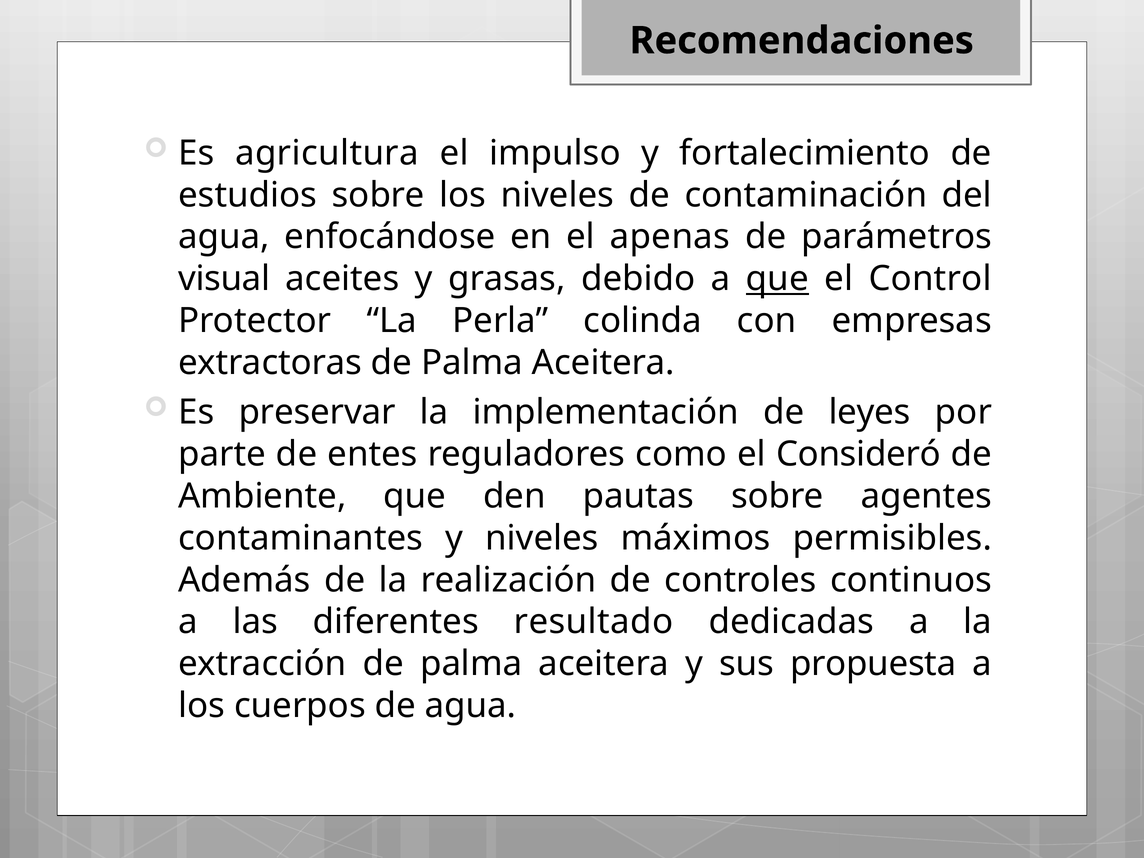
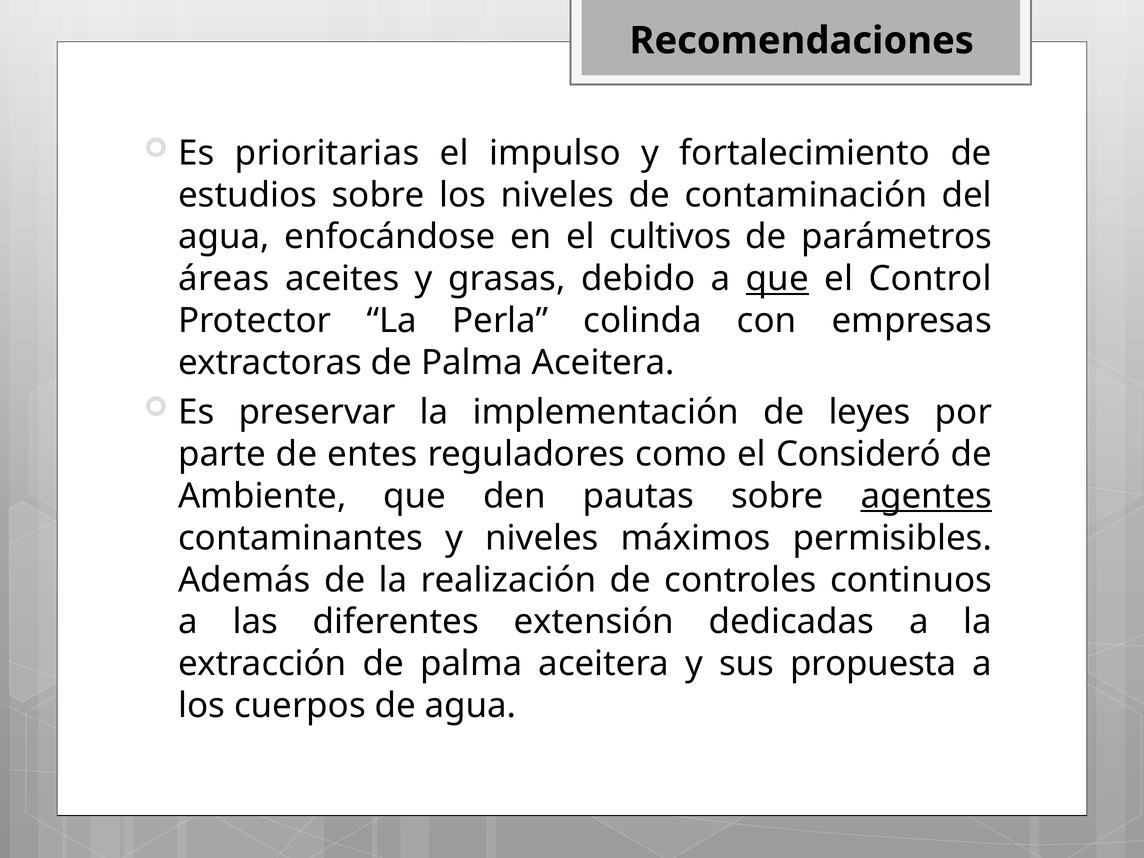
agricultura: agricultura -> prioritarias
apenas: apenas -> cultivos
visual: visual -> áreas
agentes underline: none -> present
resultado: resultado -> extensión
